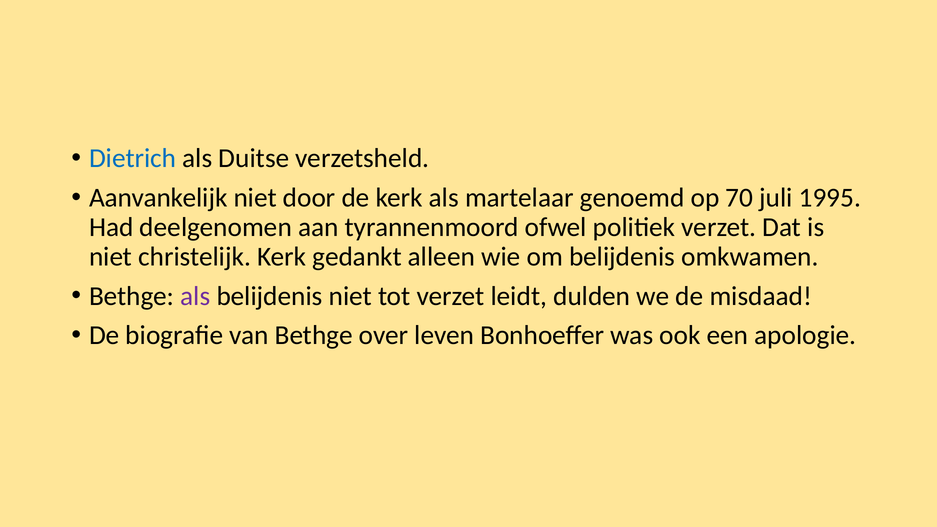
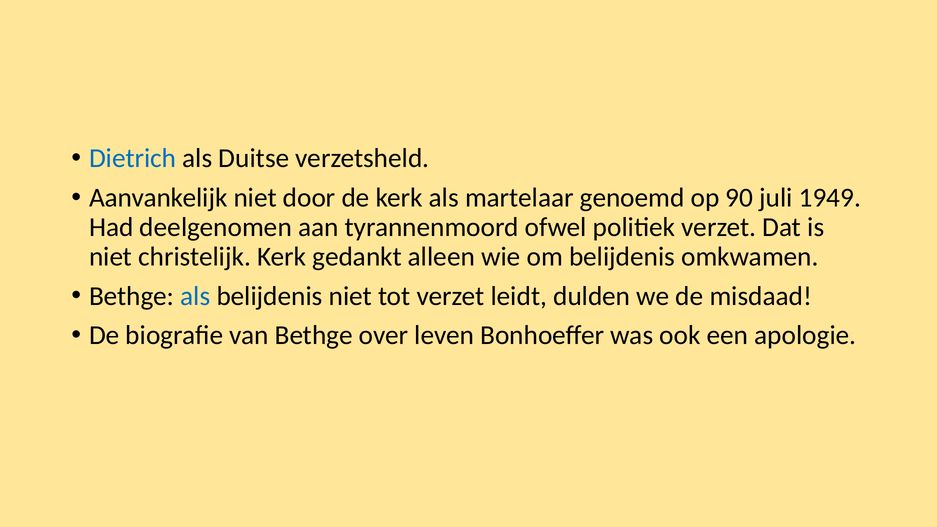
70: 70 -> 90
1995: 1995 -> 1949
als at (195, 296) colour: purple -> blue
